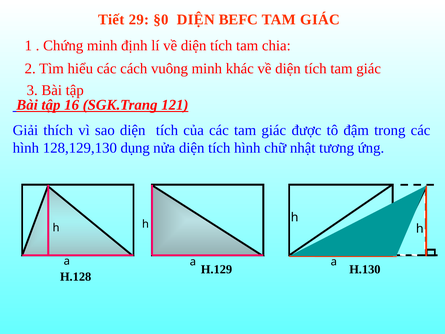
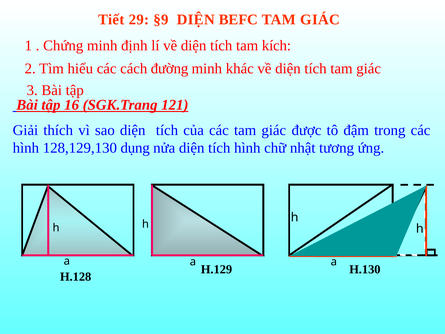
§0: §0 -> §9
chia: chia -> kích
vuông: vuông -> đường
